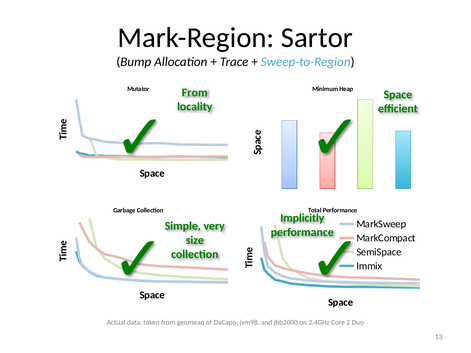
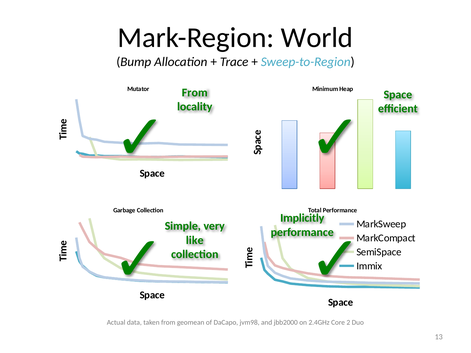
Sartor: Sartor -> World
size: size -> like
